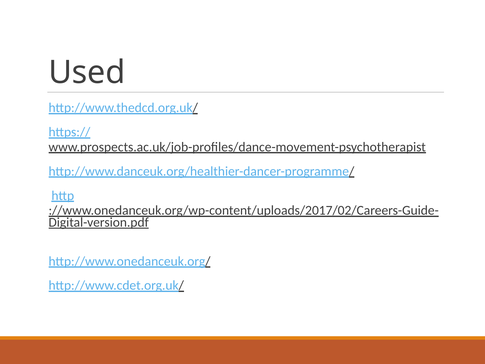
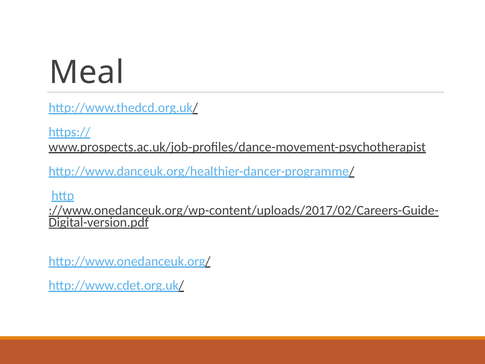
Used: Used -> Meal
